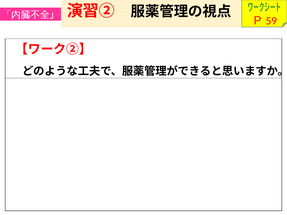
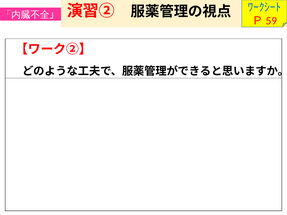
ﾜｰｸｼｰﾄ colour: green -> blue
